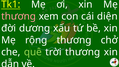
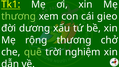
thương at (19, 16) colour: pink -> light green
diện: diện -> gieo
trời thương: thương -> nghiệm
